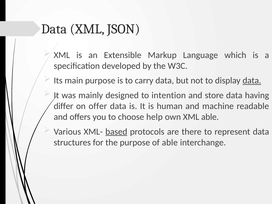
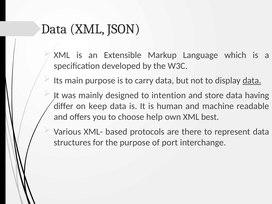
offer: offer -> keep
XML able: able -> best
based underline: present -> none
of able: able -> port
